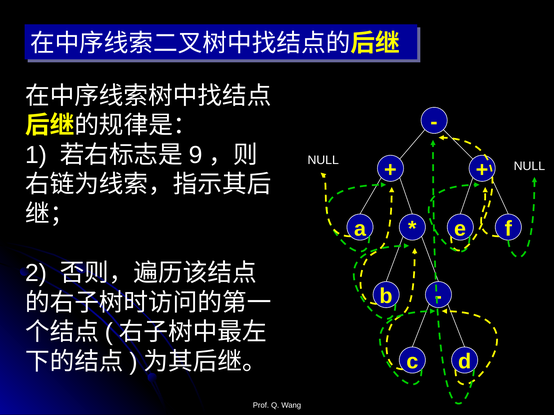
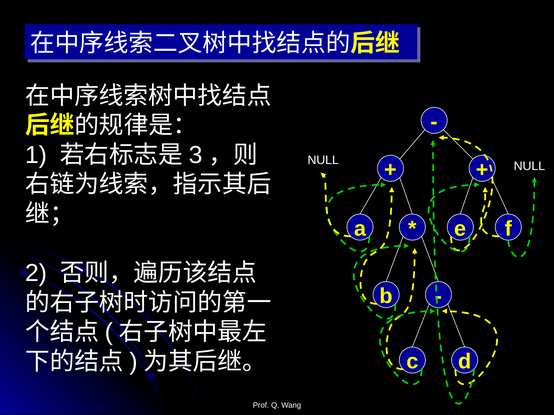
9: 9 -> 3
